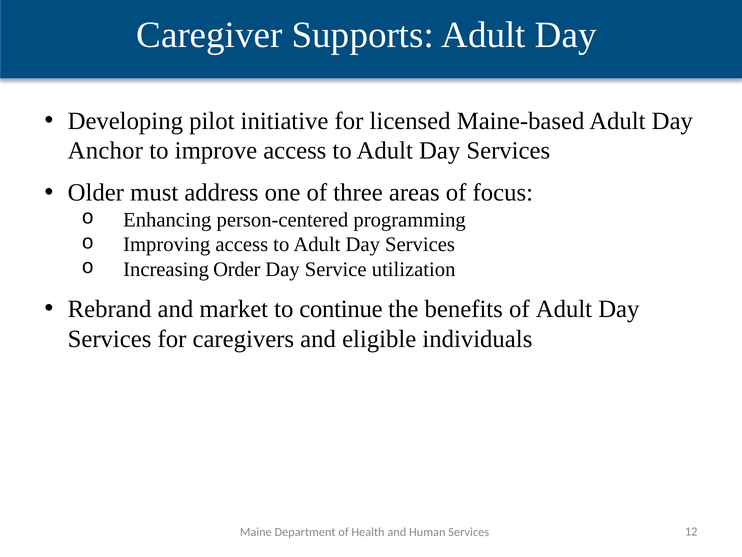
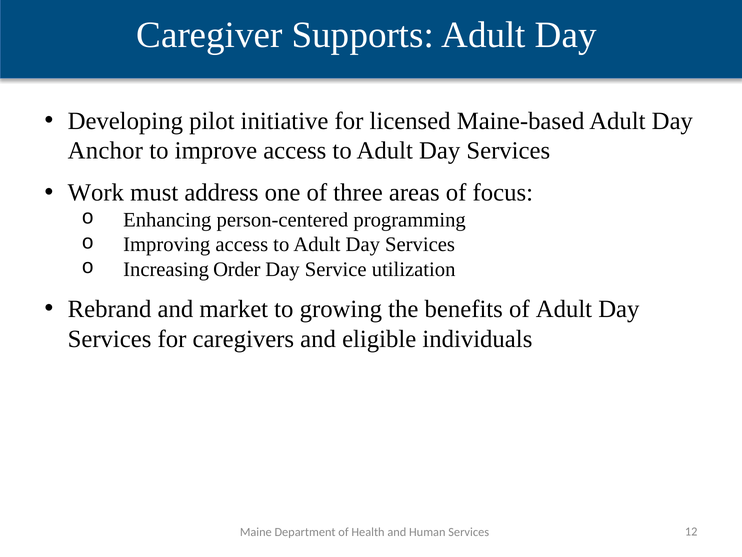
Older: Older -> Work
continue: continue -> growing
